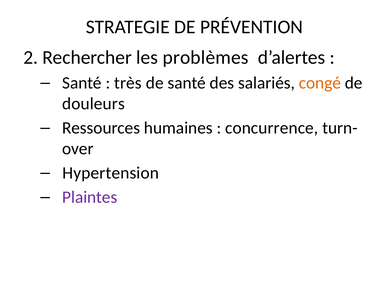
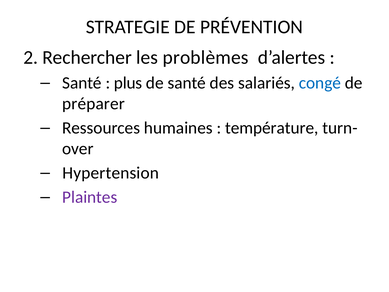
très: très -> plus
congé colour: orange -> blue
douleurs: douleurs -> préparer
concurrence: concurrence -> température
